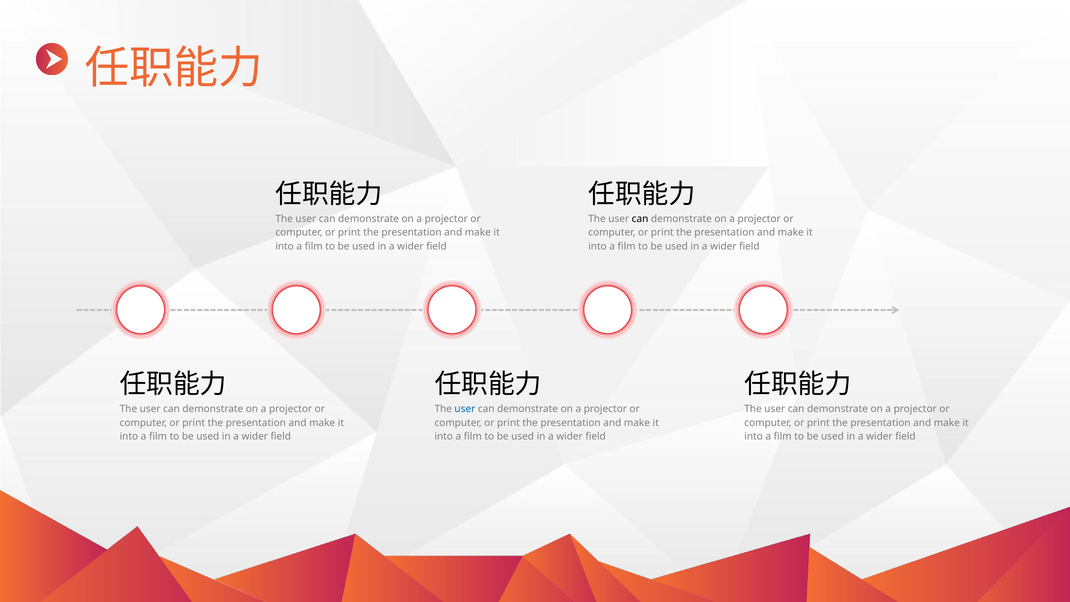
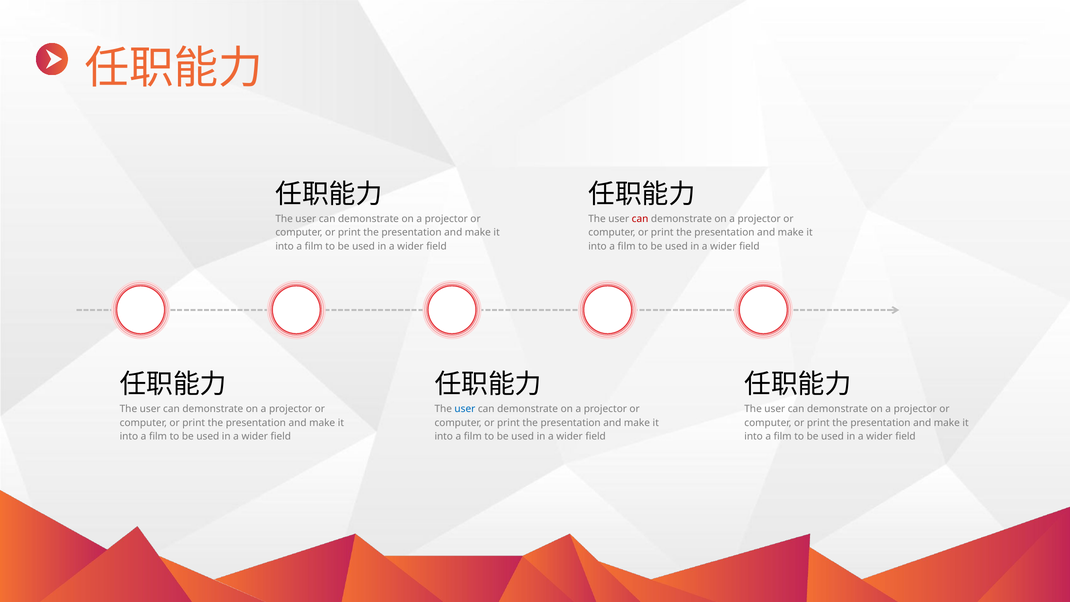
can at (640, 219) colour: black -> red
